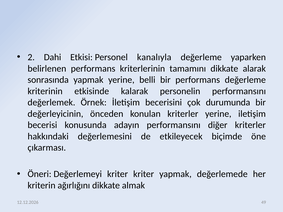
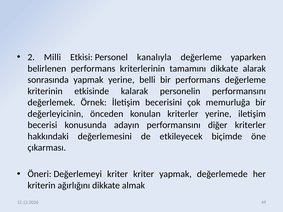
Dahi: Dahi -> Milli
durumunda: durumunda -> memurluğa
